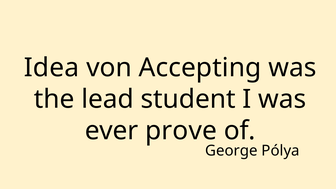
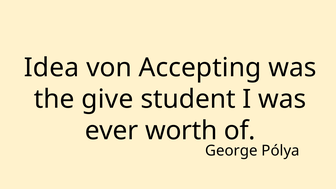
lead: lead -> give
prove: prove -> worth
